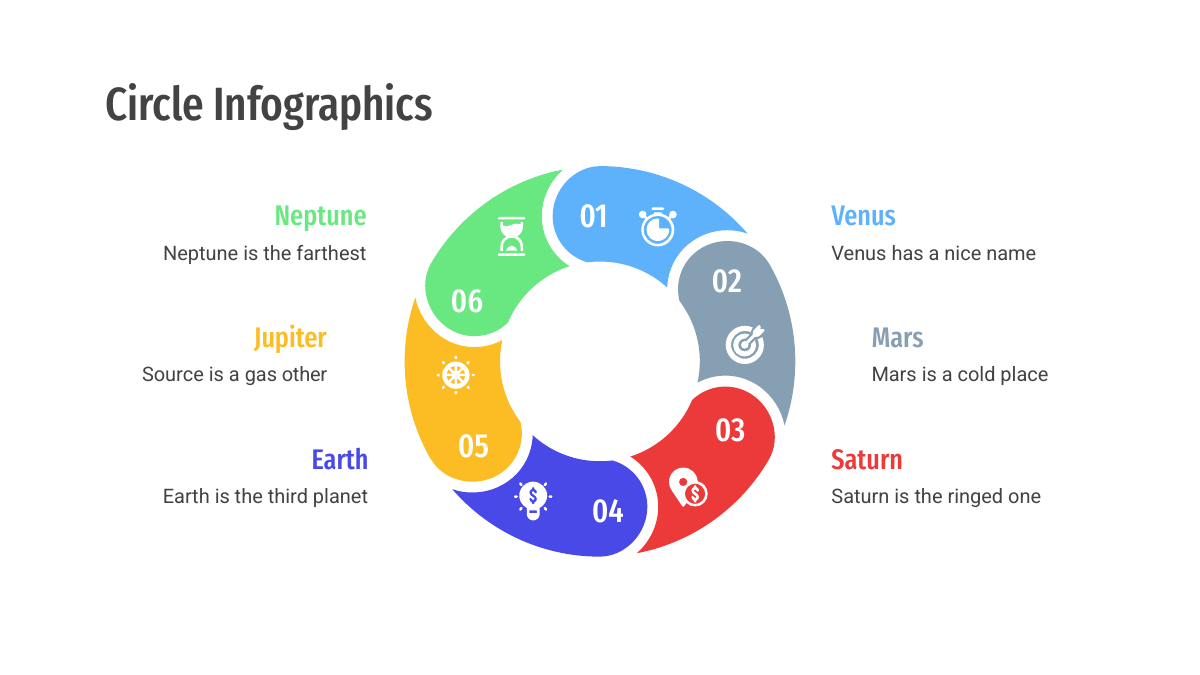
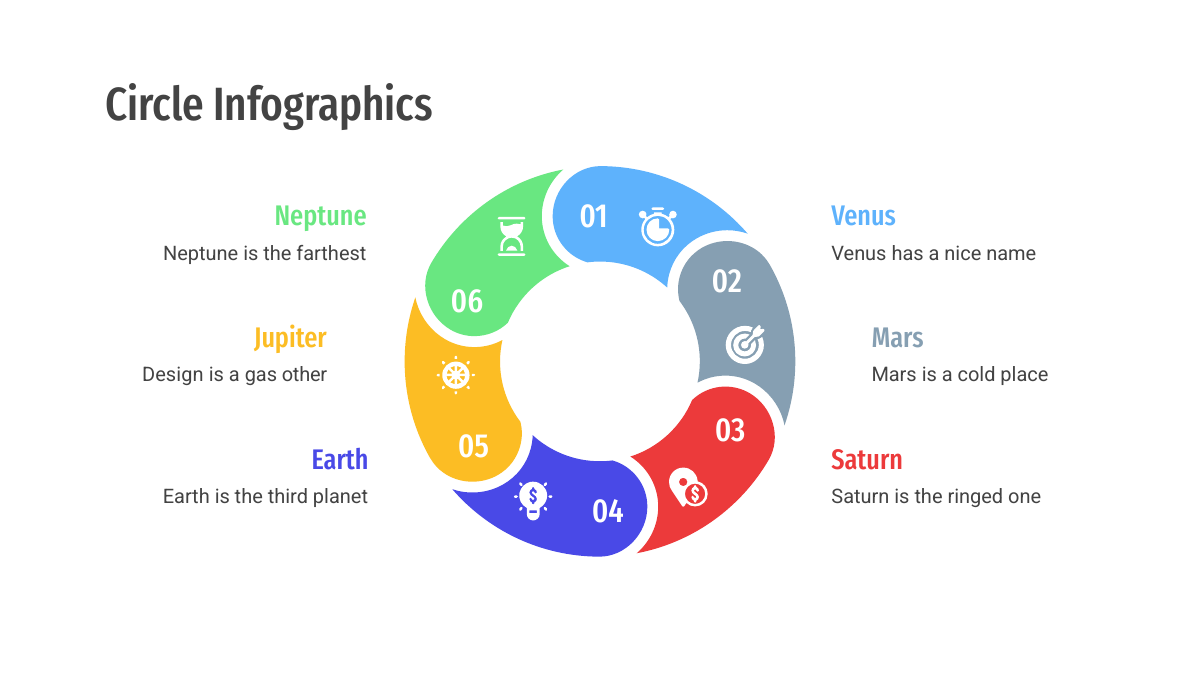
Source: Source -> Design
